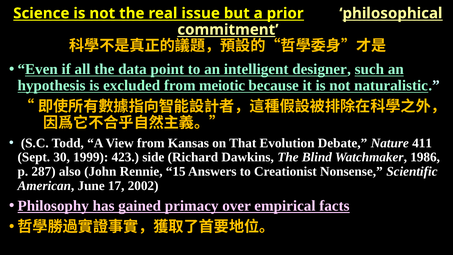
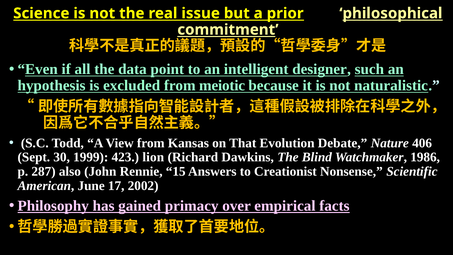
411: 411 -> 406
side: side -> lion
